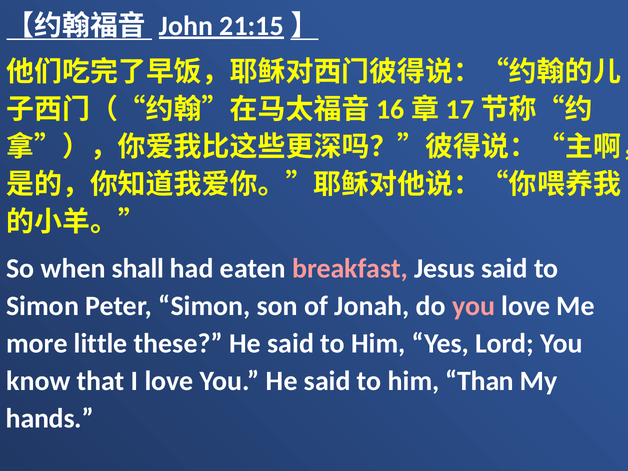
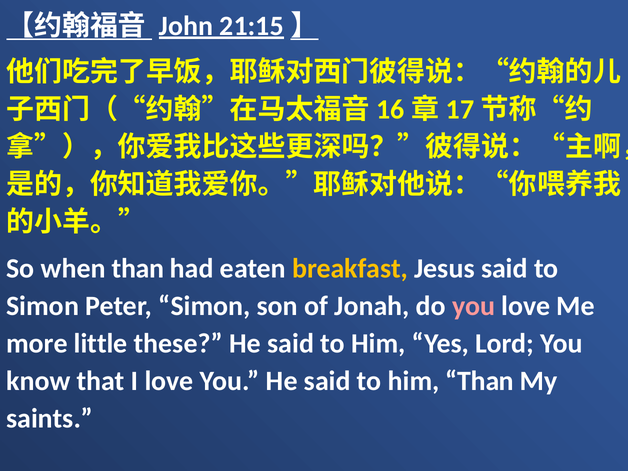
when shall: shall -> than
breakfast colour: pink -> yellow
hands: hands -> saints
